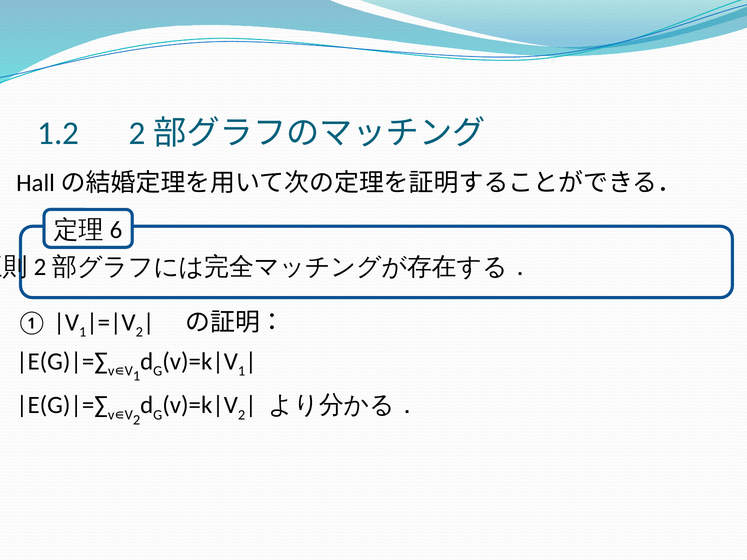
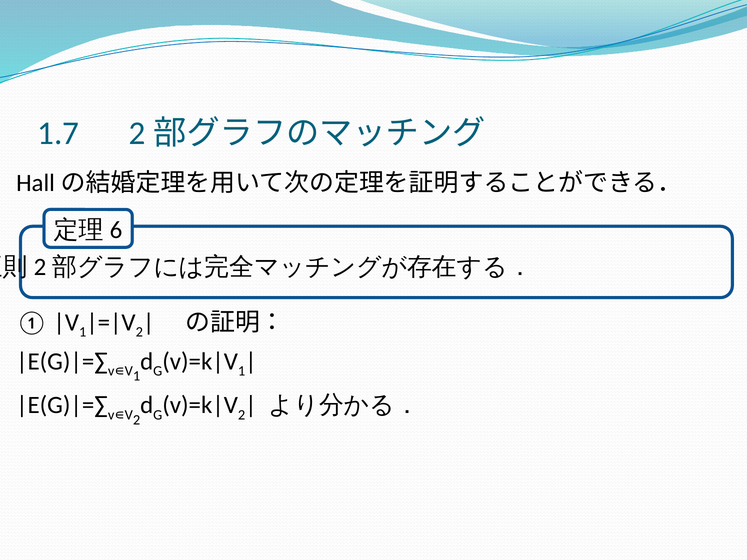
1.2: 1.2 -> 1.7
